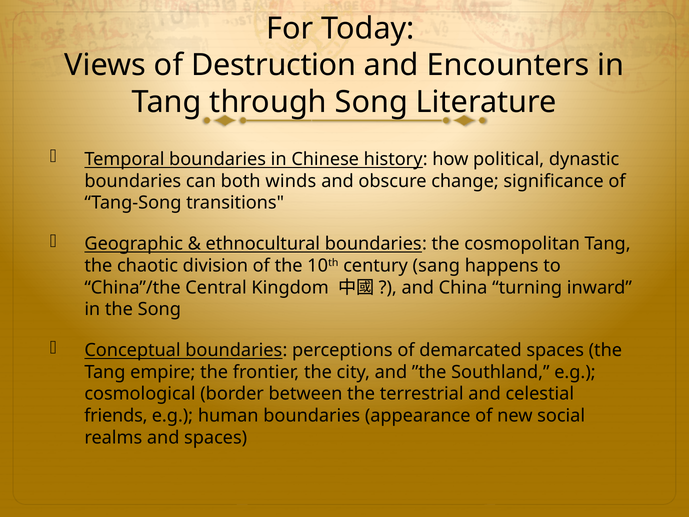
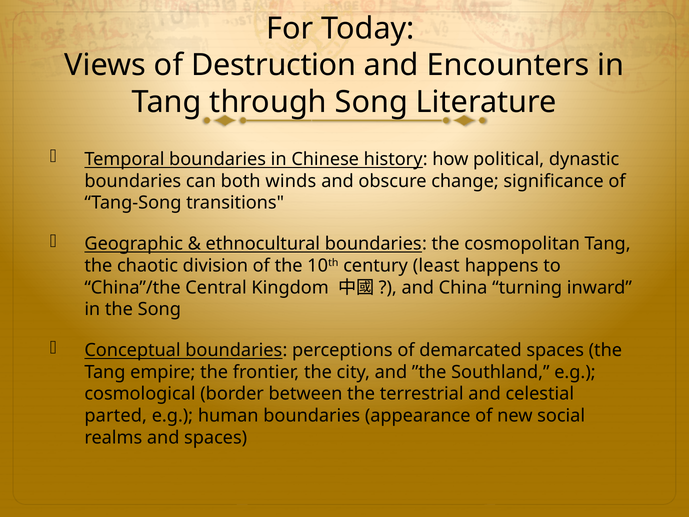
sang: sang -> least
friends: friends -> parted
